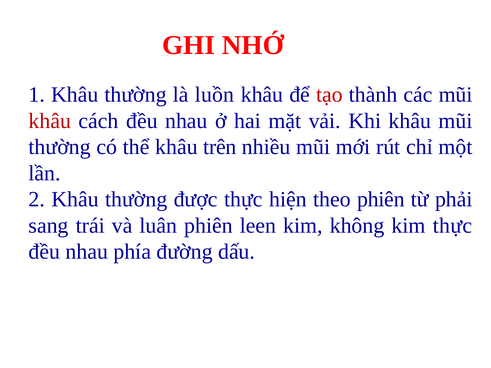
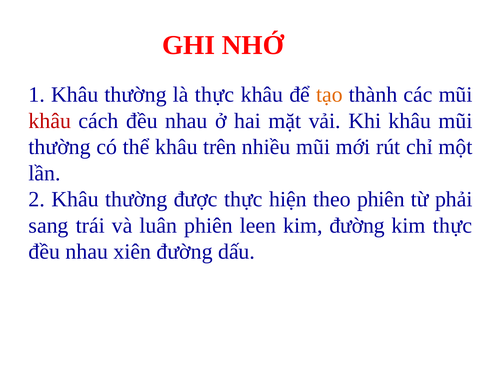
là luồn: luồn -> thực
tạo colour: red -> orange
kim không: không -> đường
phía: phía -> xiên
